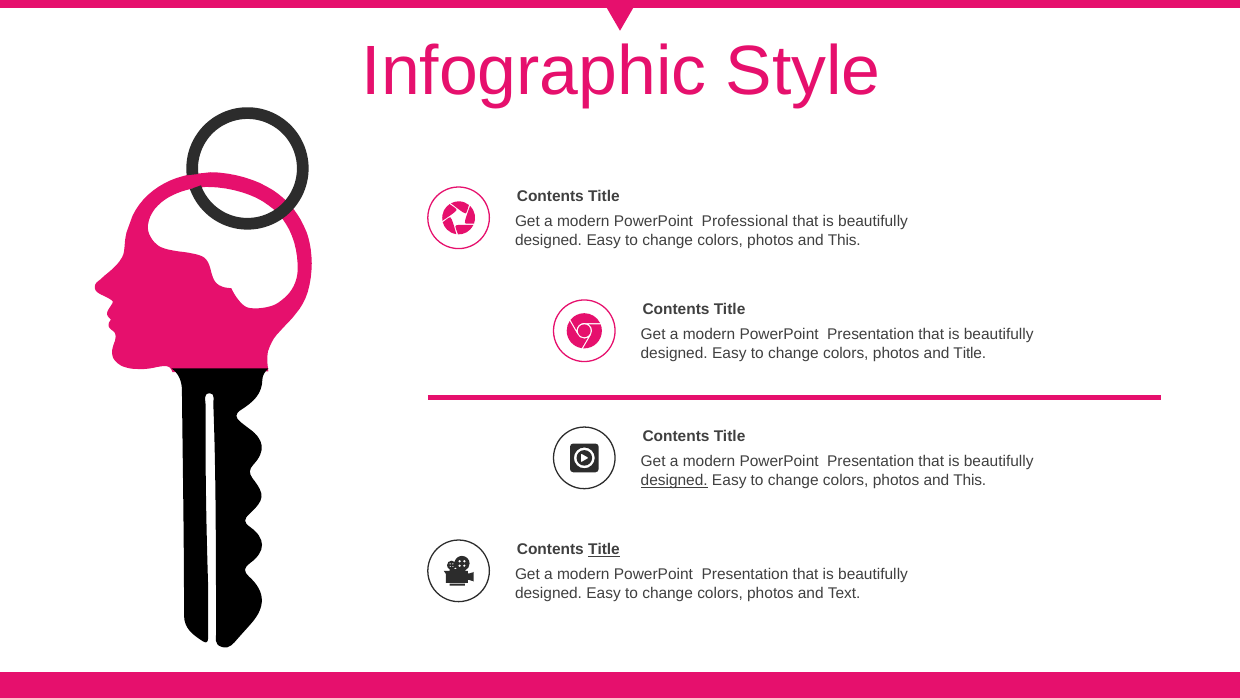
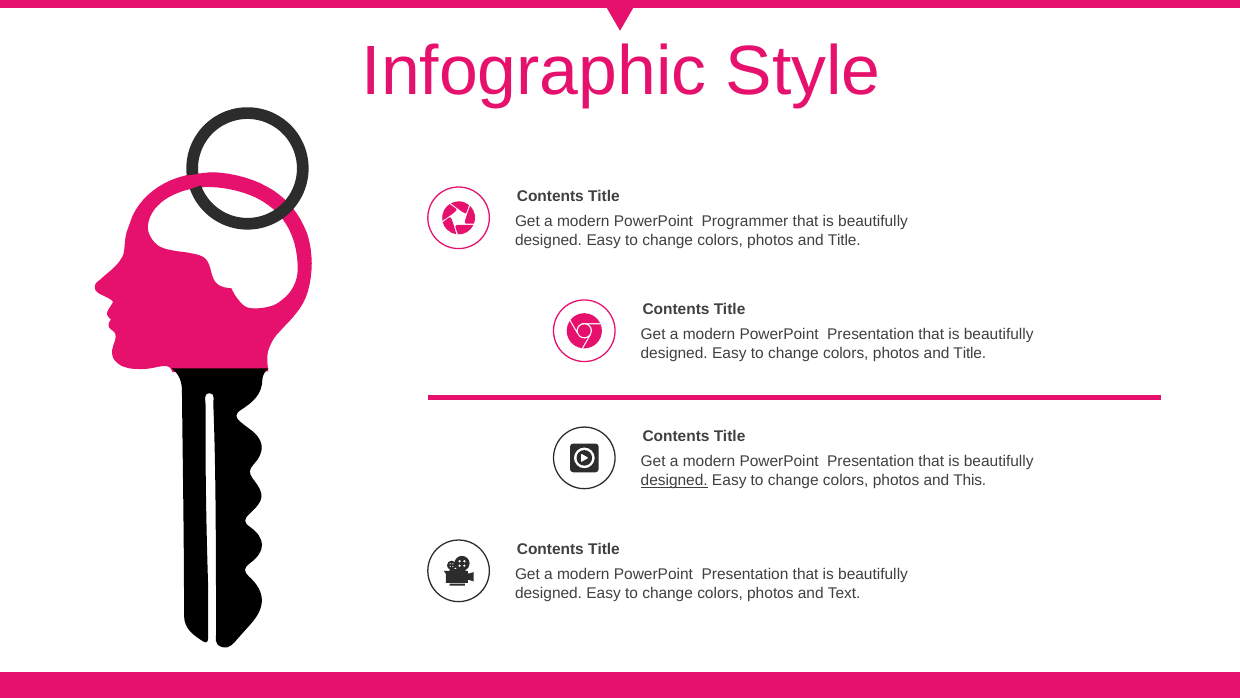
Professional: Professional -> Programmer
This at (844, 240): This -> Title
Title at (604, 549) underline: present -> none
